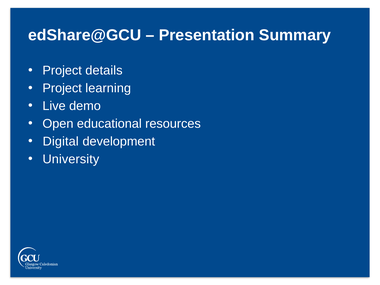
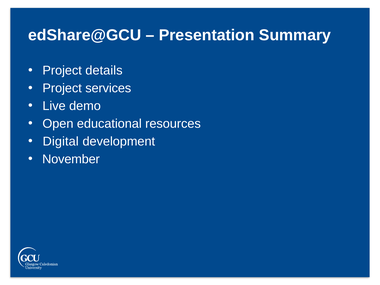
learning: learning -> services
University: University -> November
